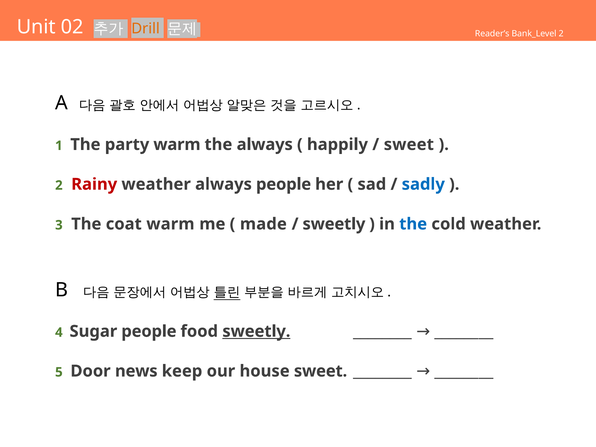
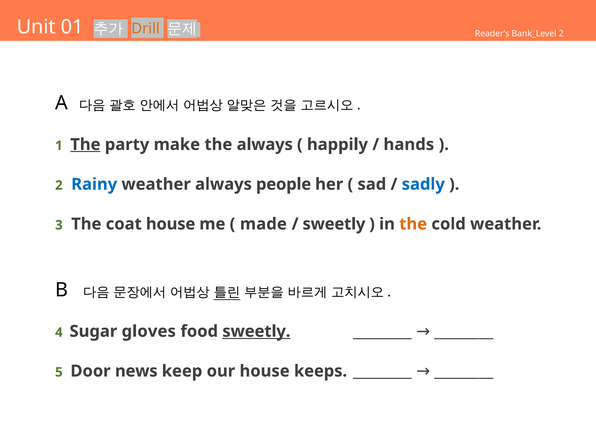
02: 02 -> 01
The at (85, 145) underline: none -> present
party warm: warm -> make
sweet at (409, 145): sweet -> hands
Rainy colour: red -> blue
coat warm: warm -> house
the at (413, 224) colour: blue -> orange
Sugar people: people -> gloves
house sweet: sweet -> keeps
